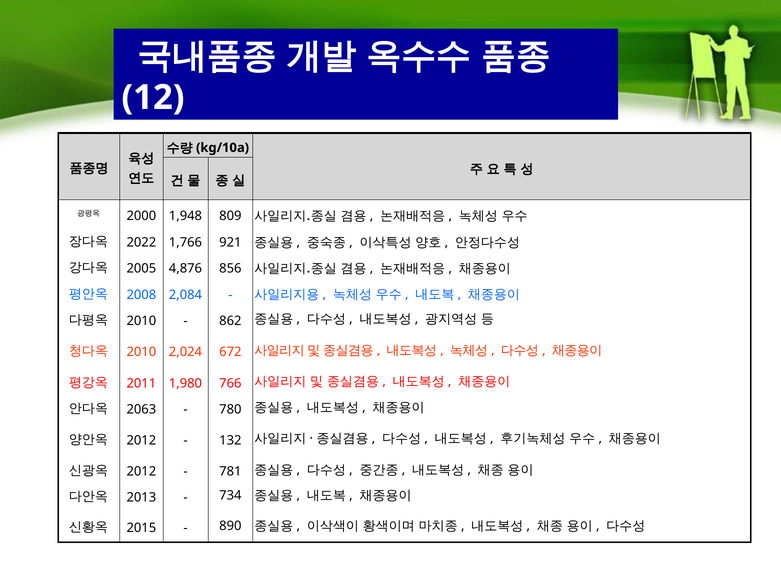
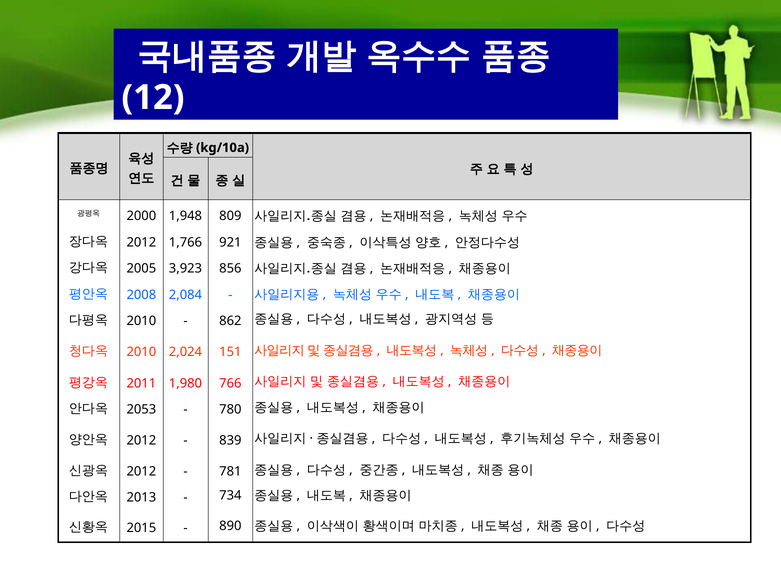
2022 at (141, 242): 2022 -> 2012
4,876: 4,876 -> 3,923
672: 672 -> 151
2063: 2063 -> 2053
132: 132 -> 839
